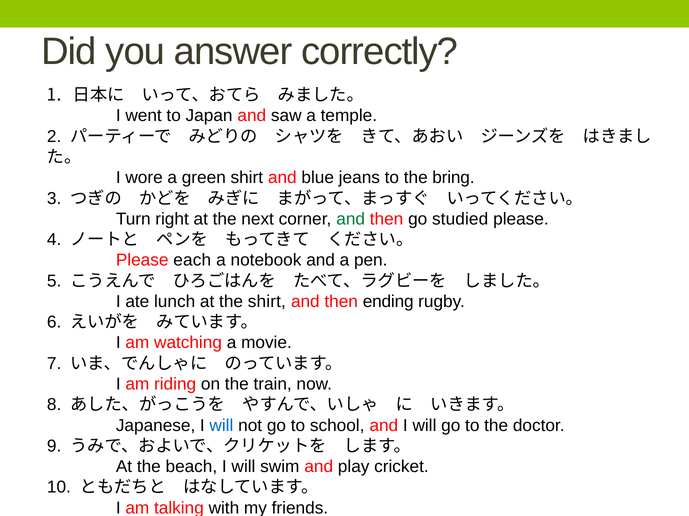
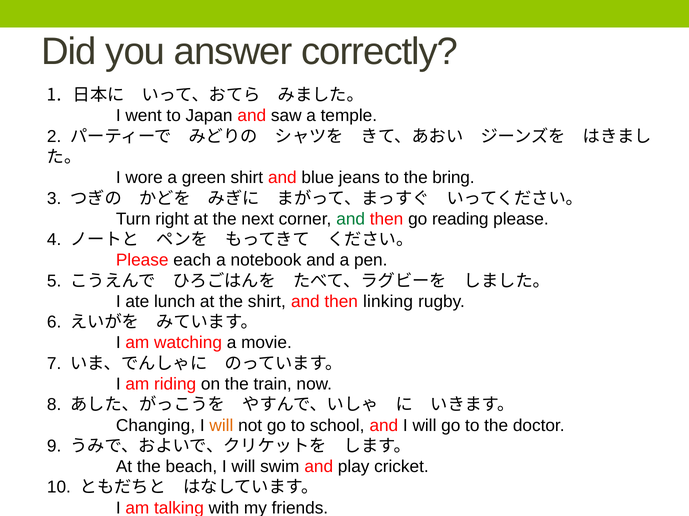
studied: studied -> reading
ending: ending -> linking
Japanese: Japanese -> Changing
will at (221, 426) colour: blue -> orange
